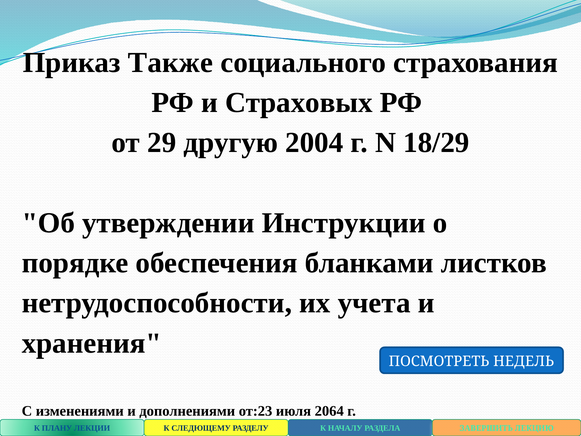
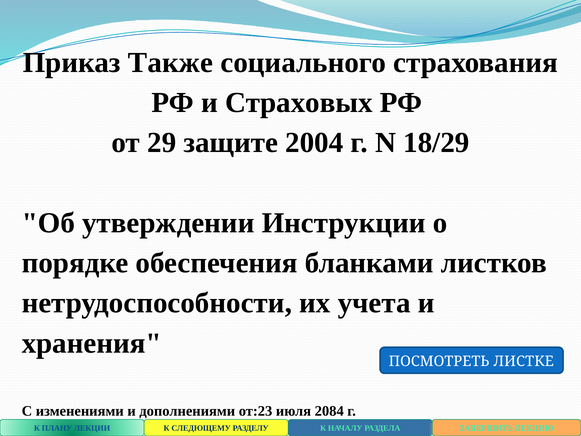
другую: другую -> защите
НЕДЕЛЬ: НЕДЕЛЬ -> ЛИСТКЕ
2064: 2064 -> 2084
